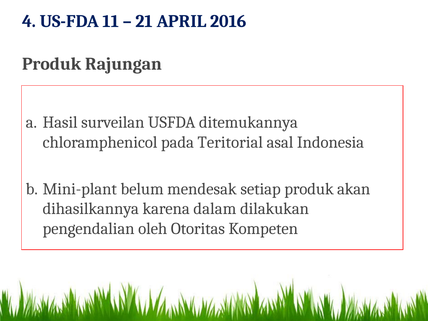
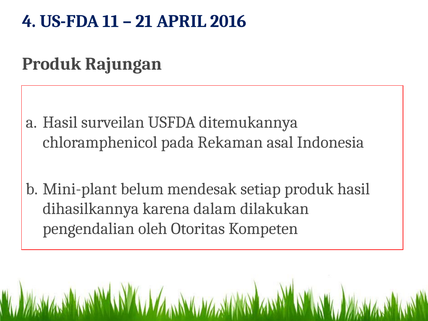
Teritorial: Teritorial -> Rekaman
produk akan: akan -> hasil
